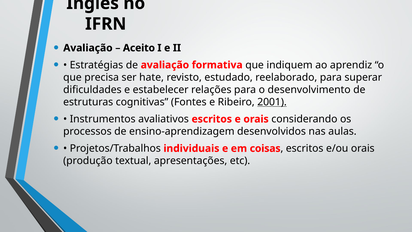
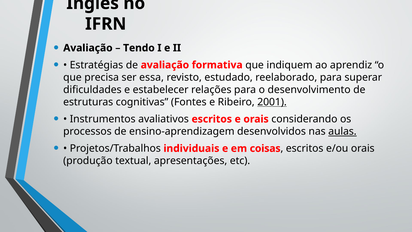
Aceito: Aceito -> Tendo
hate: hate -> essa
aulas underline: none -> present
